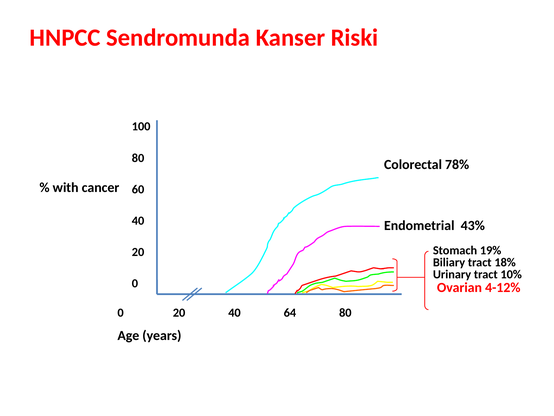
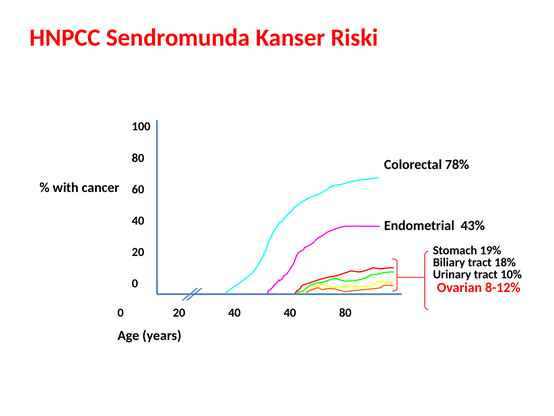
4-12%: 4-12% -> 8-12%
40 64: 64 -> 40
